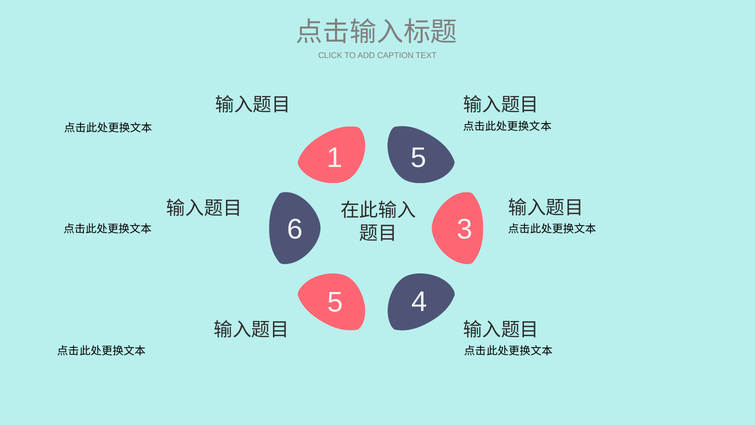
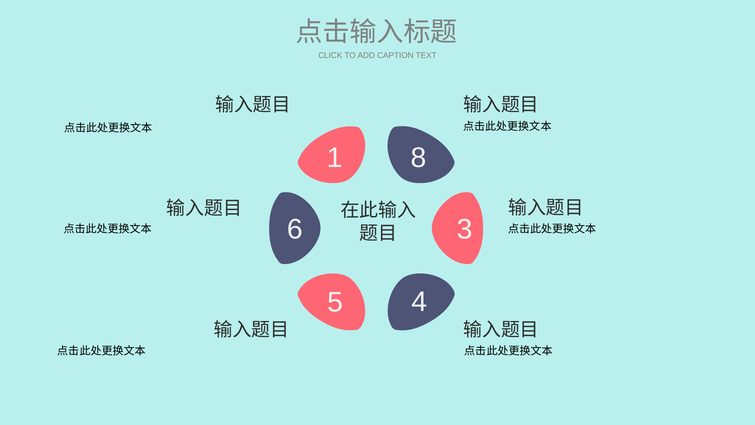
1 5: 5 -> 8
